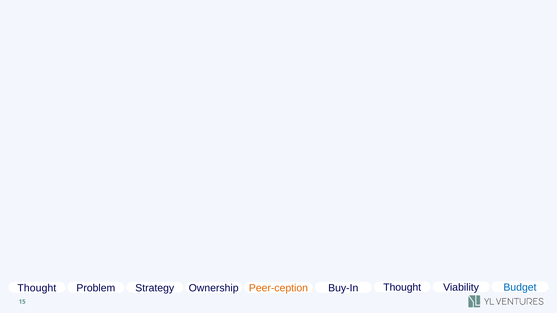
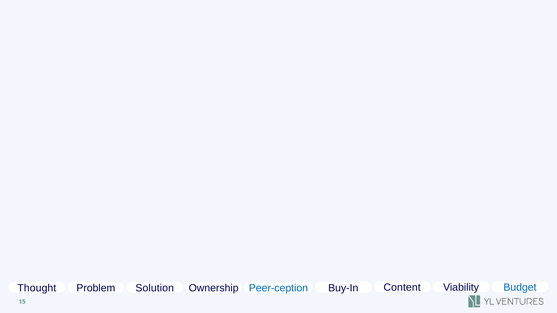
Thought at (402, 288): Thought -> Content
Strategy: Strategy -> Solution
Peer-ception colour: orange -> blue
